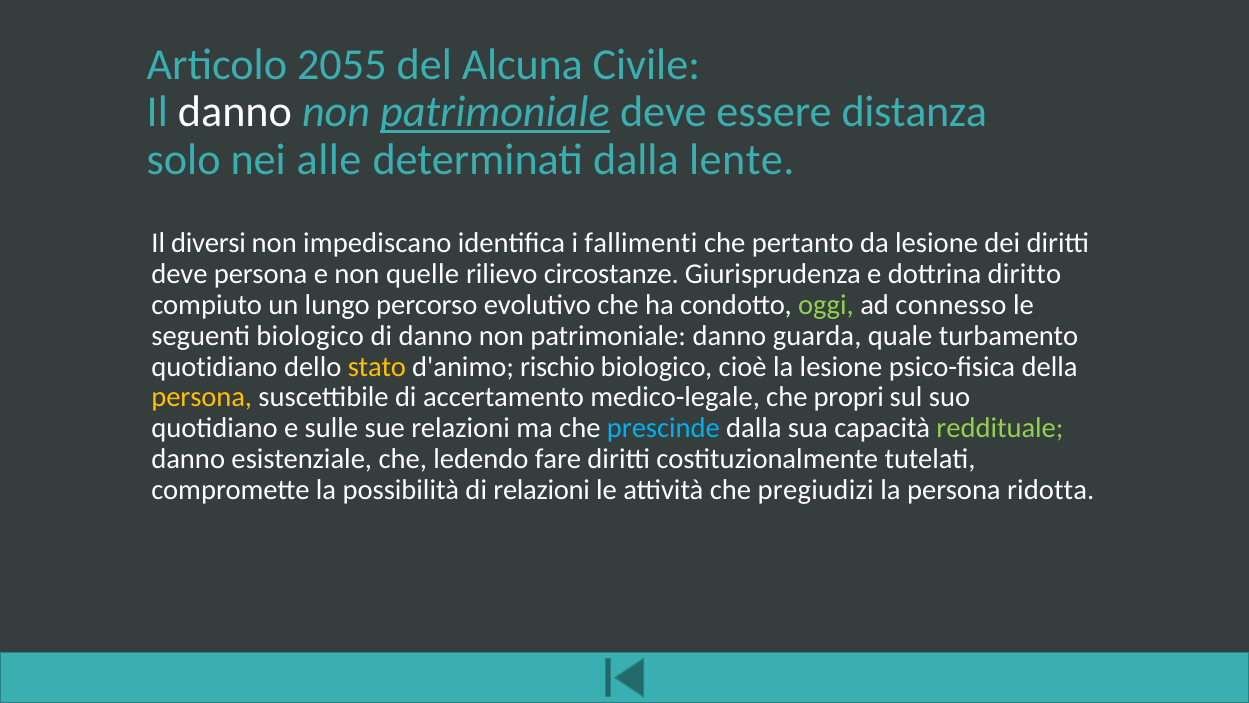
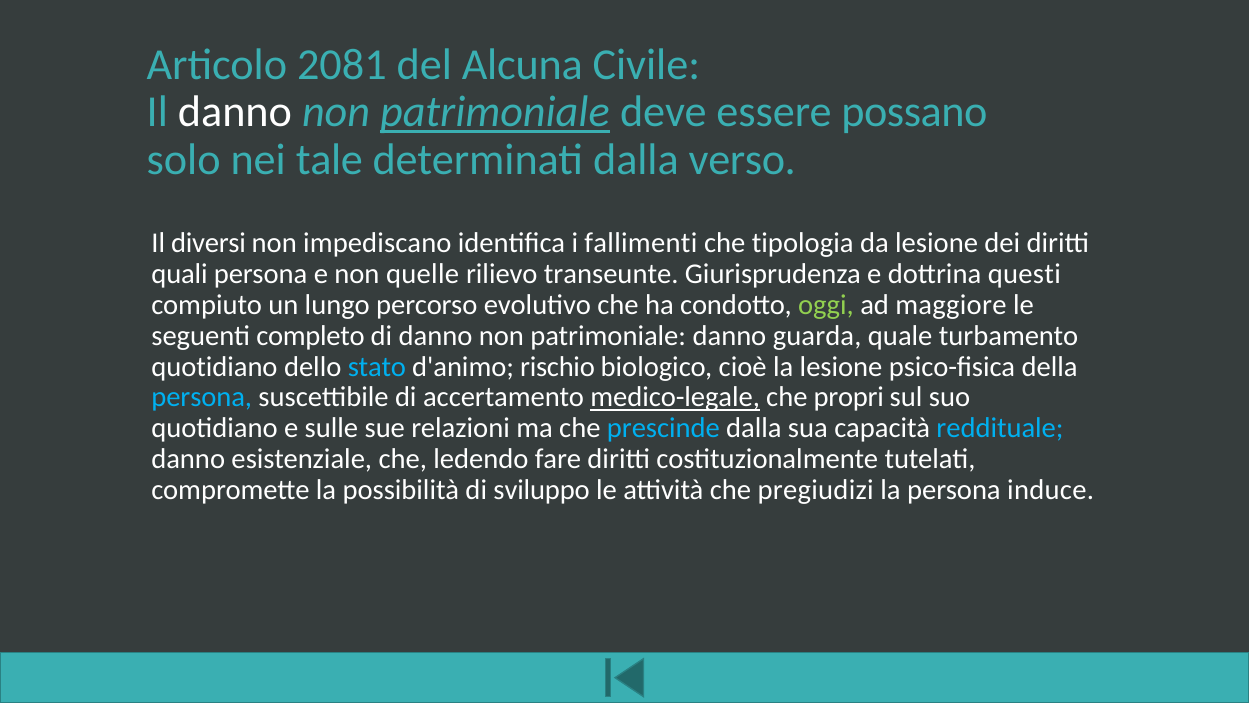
2055: 2055 -> 2081
distanza: distanza -> possano
alle: alle -> tale
lente: lente -> verso
pertanto: pertanto -> tipologia
deve at (179, 274): deve -> quali
circostanze: circostanze -> transeunte
diritto: diritto -> questi
connesso: connesso -> maggiore
seguenti biologico: biologico -> completo
stato colour: yellow -> light blue
persona at (202, 397) colour: yellow -> light blue
medico-legale underline: none -> present
reddituale colour: light green -> light blue
di relazioni: relazioni -> sviluppo
ridotta: ridotta -> induce
